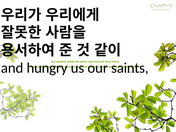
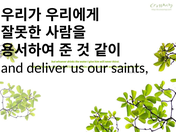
hungry: hungry -> deliver
